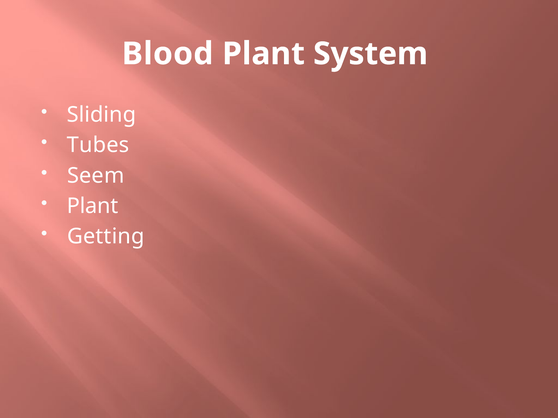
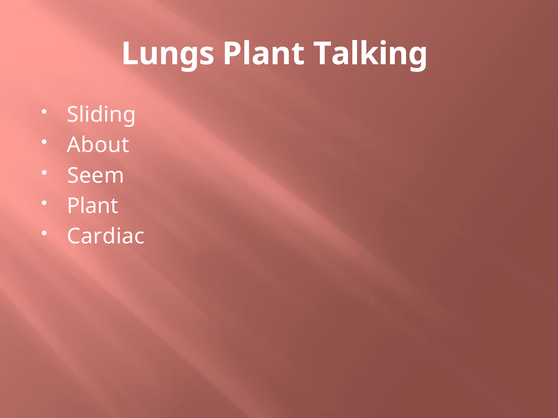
Blood: Blood -> Lungs
System: System -> Talking
Tubes: Tubes -> About
Getting: Getting -> Cardiac
